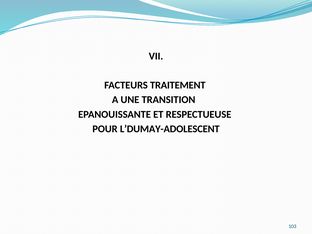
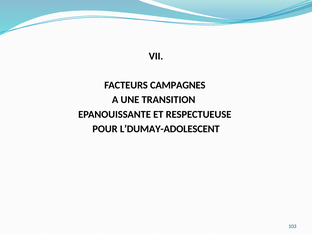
TRAITEMENT: TRAITEMENT -> CAMPAGNES
